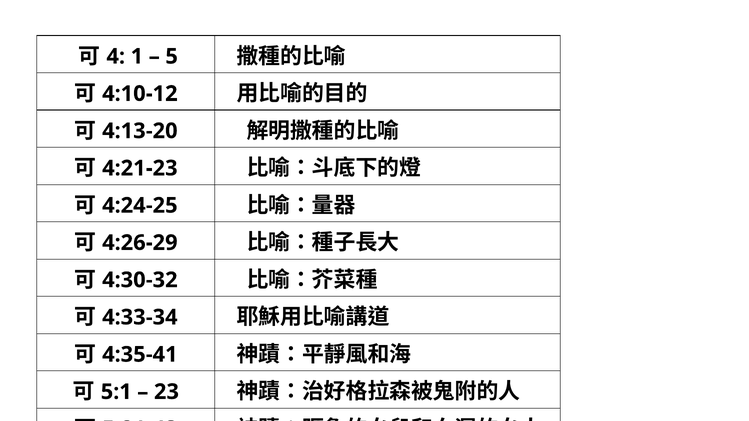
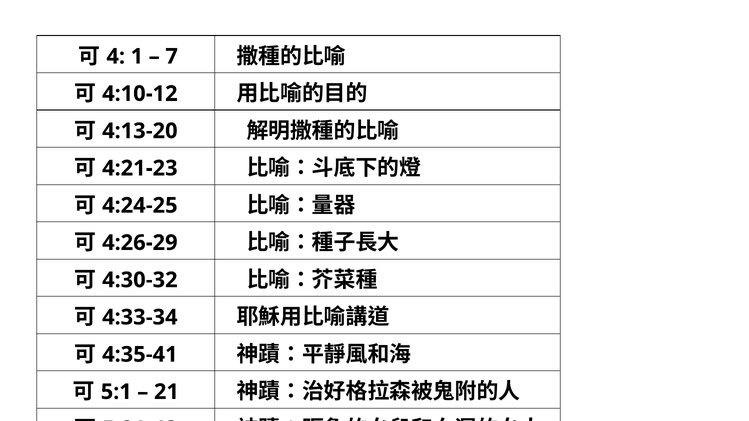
5: 5 -> 7
23: 23 -> 21
